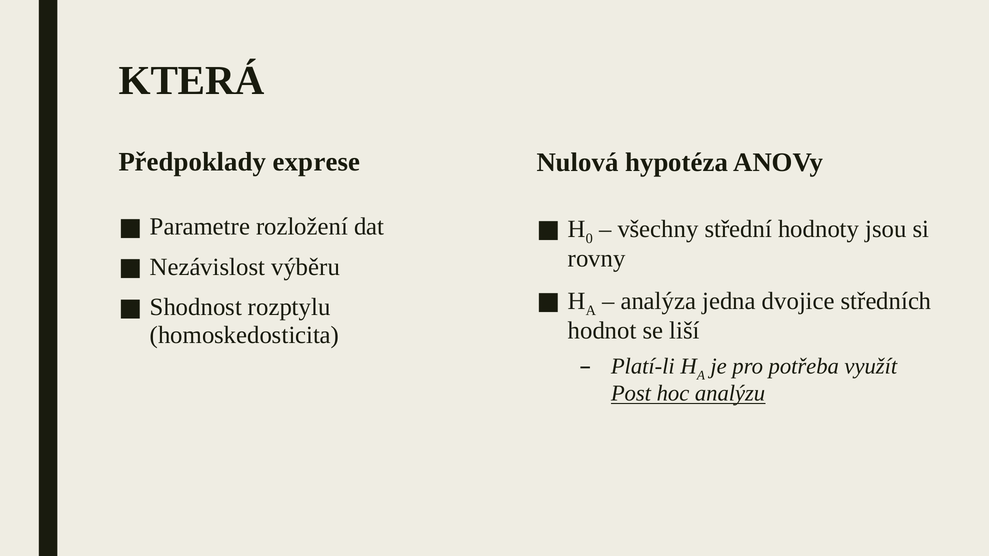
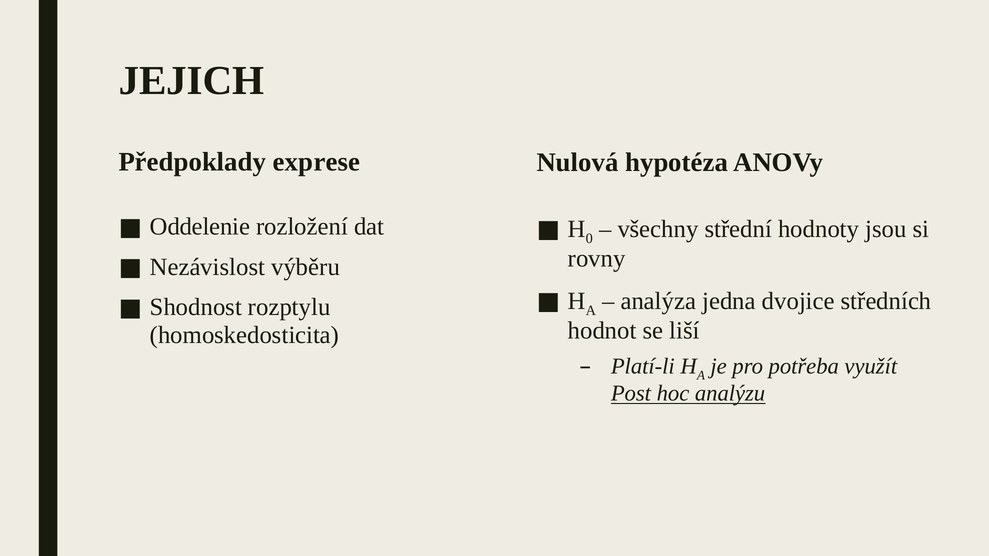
KTERÁ: KTERÁ -> JEJICH
Parametre: Parametre -> Oddelenie
